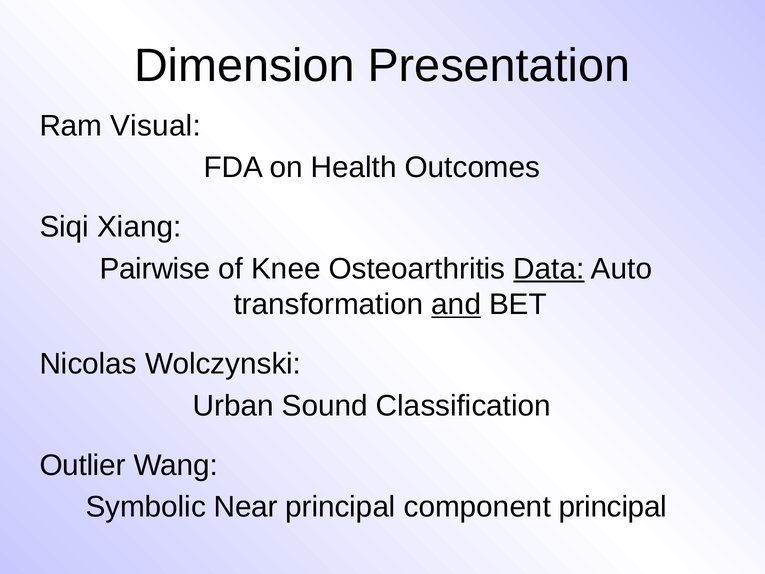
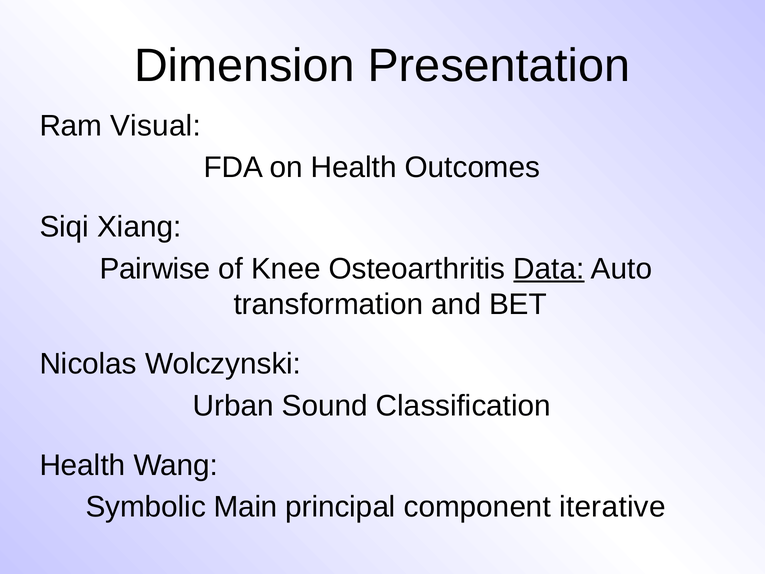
and underline: present -> none
Outlier at (83, 465): Outlier -> Health
Near: Near -> Main
component principal: principal -> iterative
